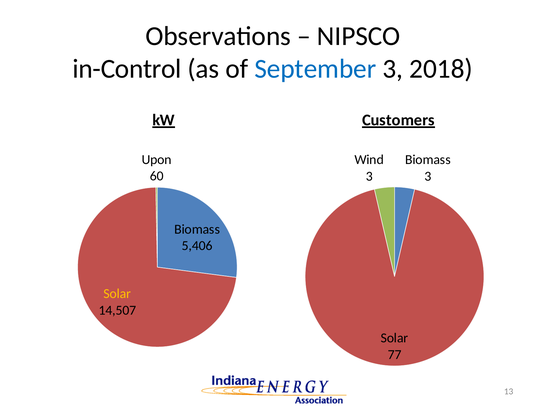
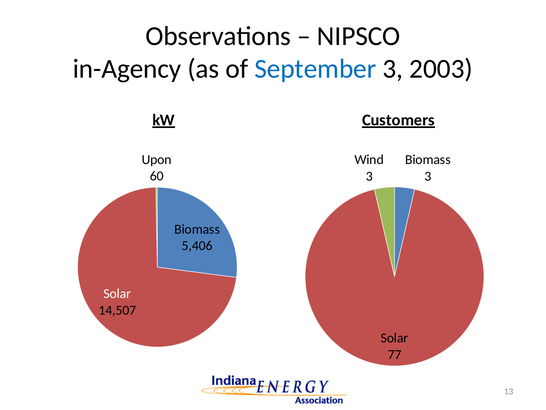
in-Control: in-Control -> in-Agency
2018: 2018 -> 2003
Solar at (117, 293) colour: yellow -> white
